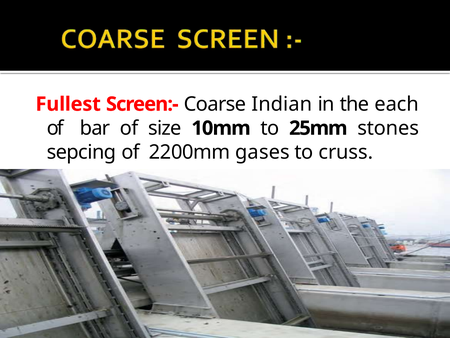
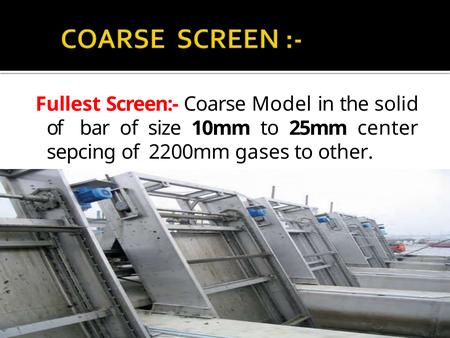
Indian: Indian -> Model
each: each -> solid
stones: stones -> center
cruss: cruss -> other
